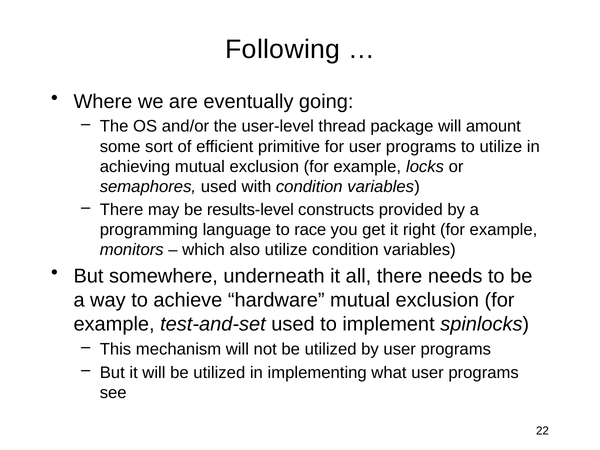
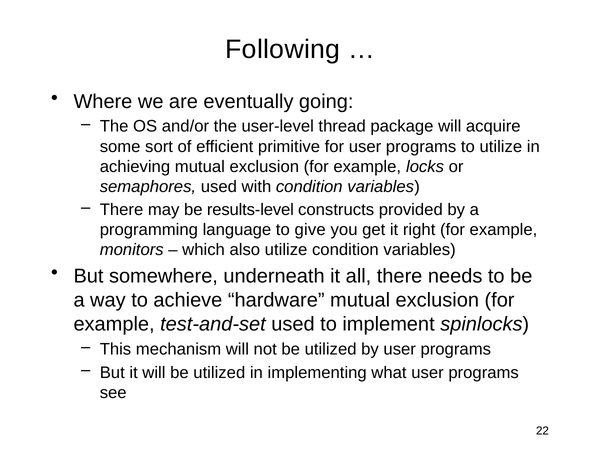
amount: amount -> acquire
race: race -> give
